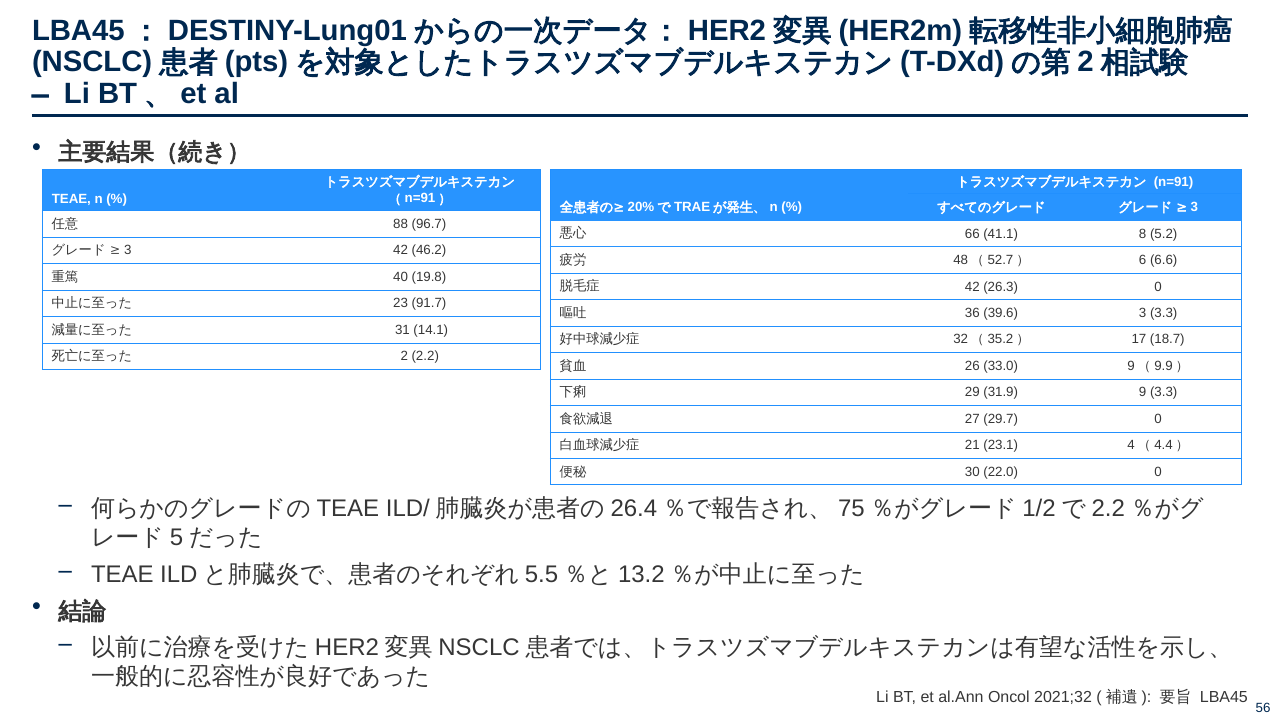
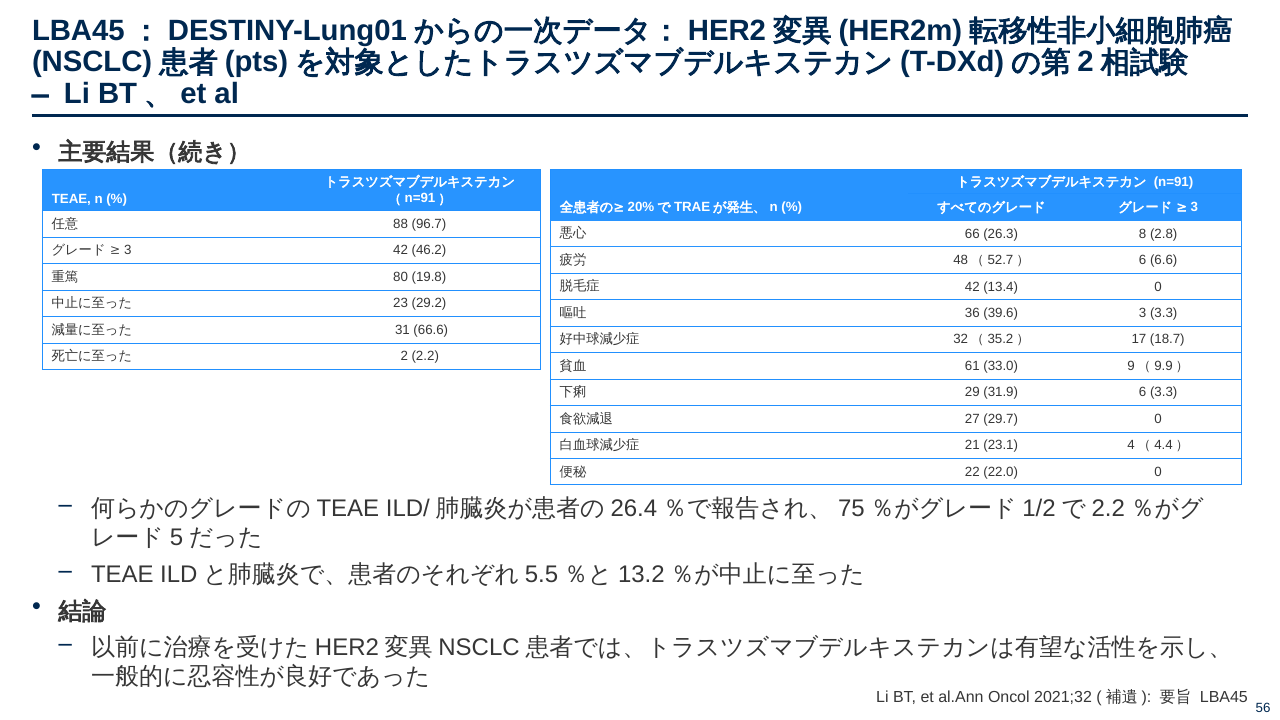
41.1: 41.1 -> 26.3
5.2: 5.2 -> 2.8
40: 40 -> 80
26.3: 26.3 -> 13.4
91.7: 91.7 -> 29.2
14.1: 14.1 -> 66.6
26: 26 -> 61
31.9 9: 9 -> 6
30: 30 -> 22
